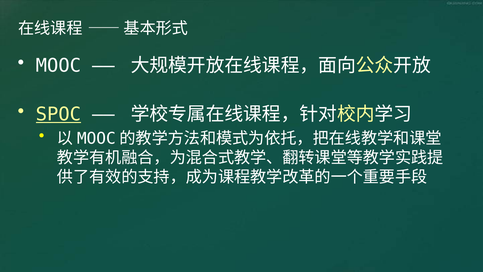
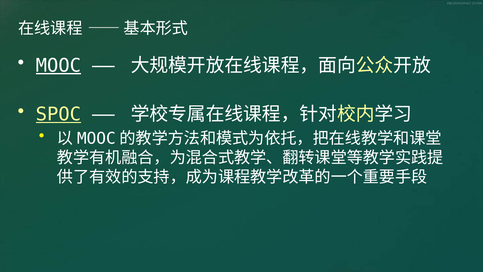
MOOC underline: none -> present
